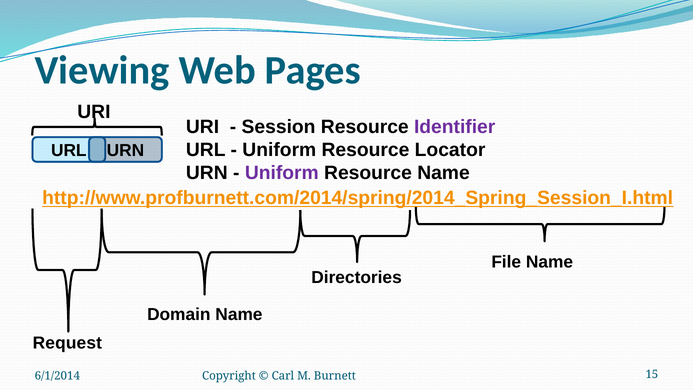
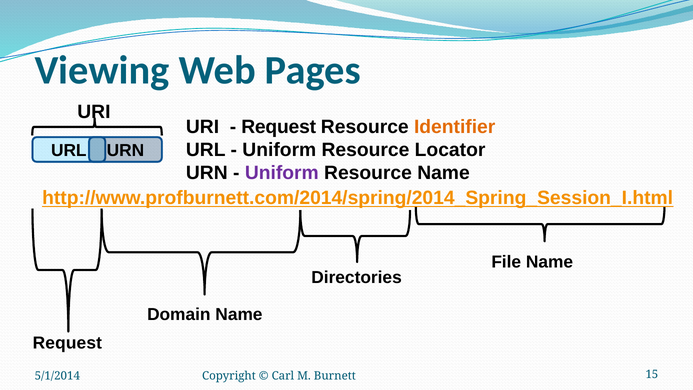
Session at (279, 127): Session -> Request
Identifier colour: purple -> orange
6/1/2014: 6/1/2014 -> 5/1/2014
